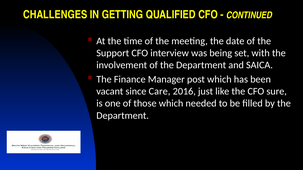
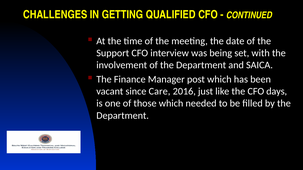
sure: sure -> days
